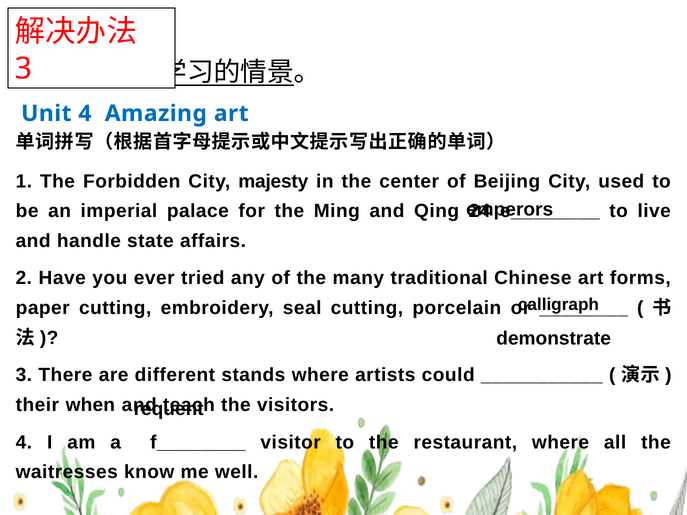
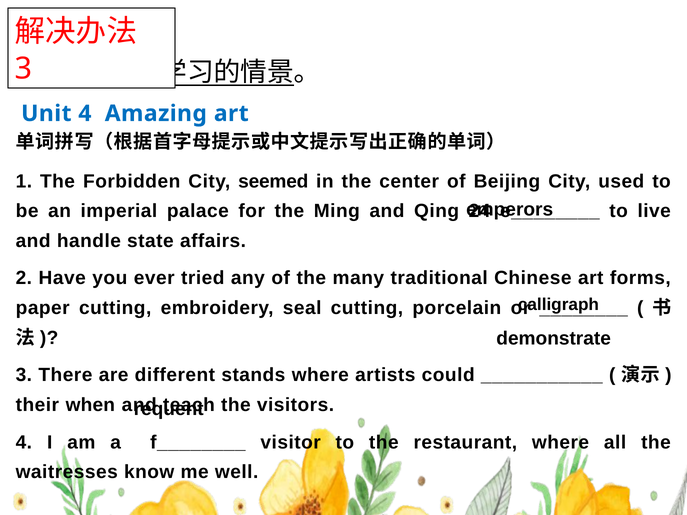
majesty: majesty -> seemed
